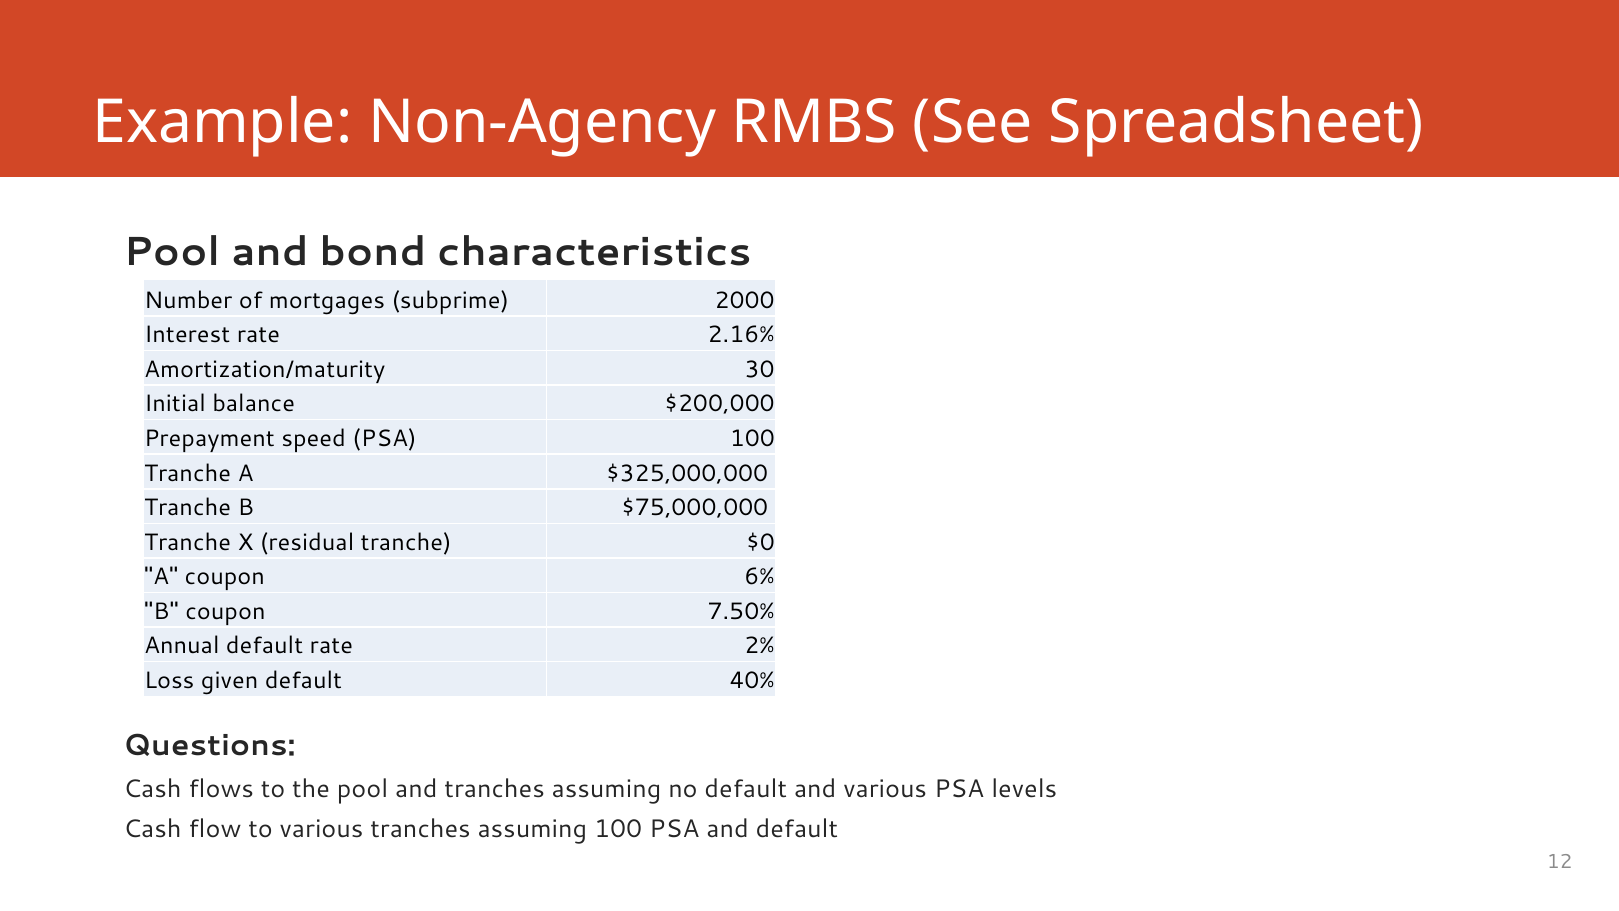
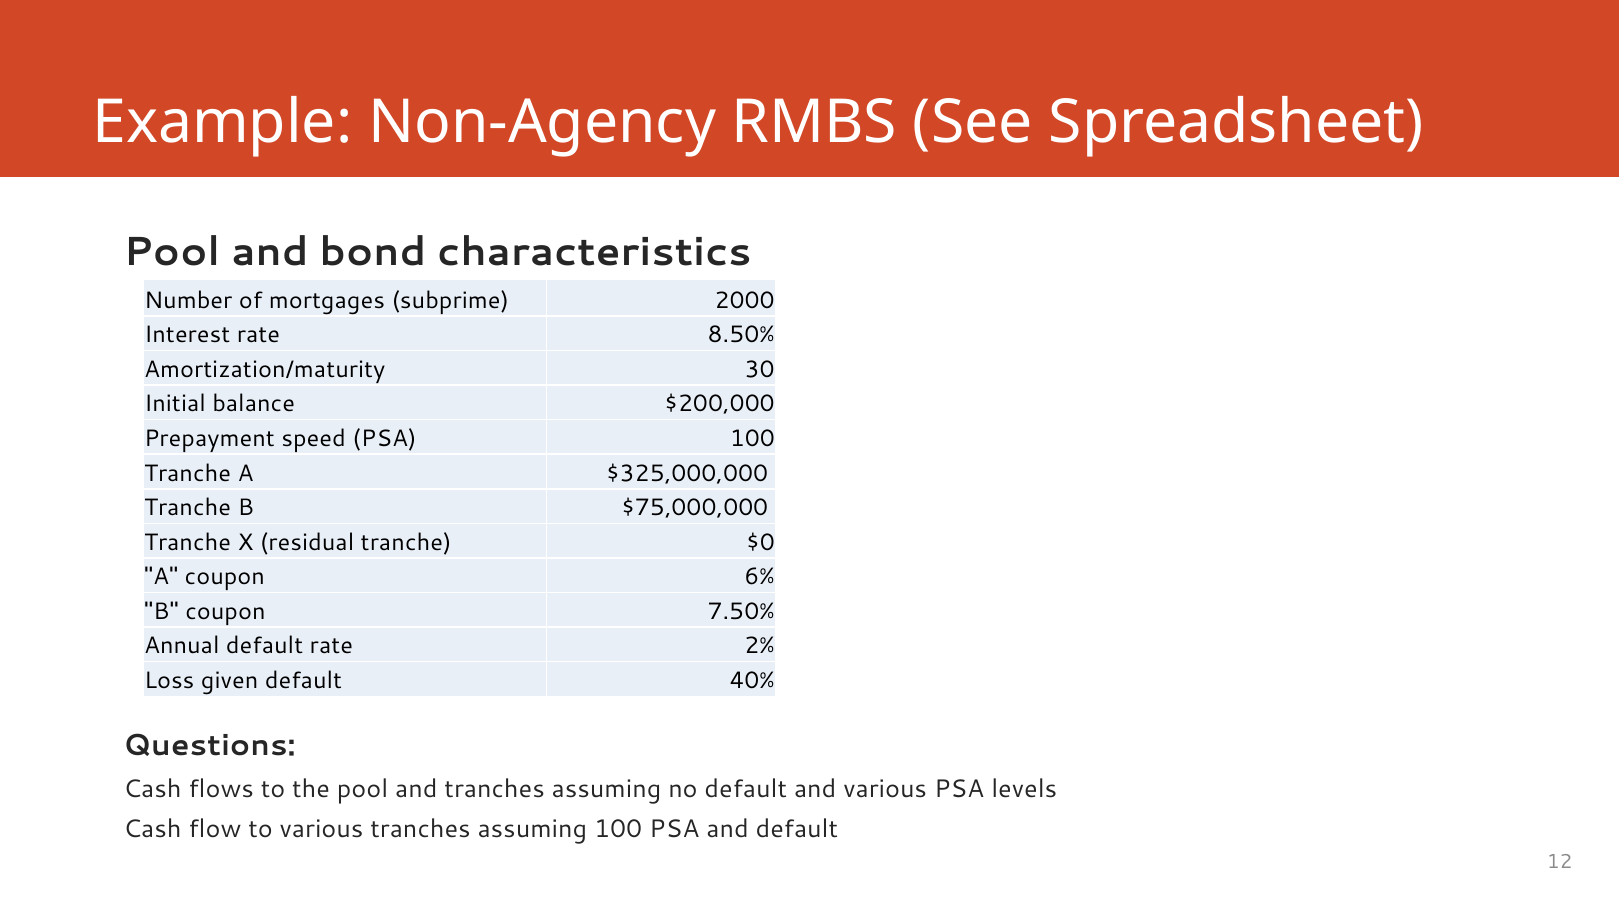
2.16%: 2.16% -> 8.50%
